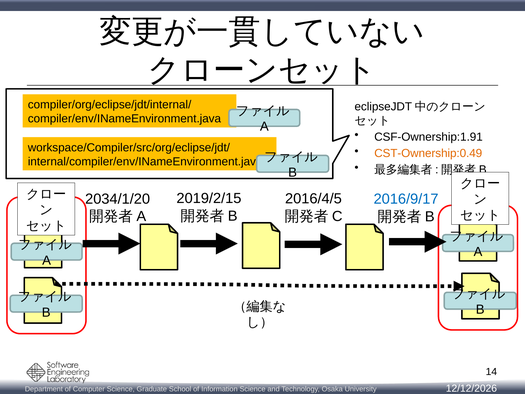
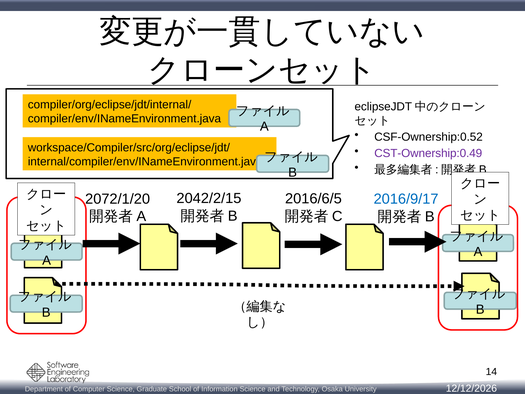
CSF-Ownership:1.91: CSF-Ownership:1.91 -> CSF-Ownership:0.52
CST-Ownership:0.49 colour: orange -> purple
2019/2/15: 2019/2/15 -> 2042/2/15
2016/4/5: 2016/4/5 -> 2016/6/5
2034/1/20: 2034/1/20 -> 2072/1/20
